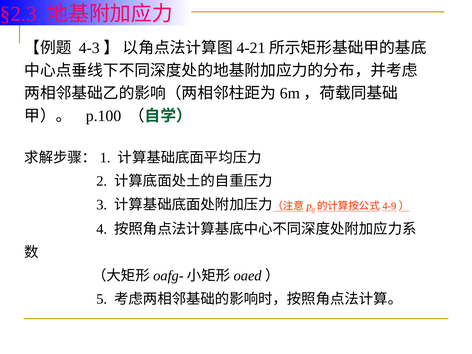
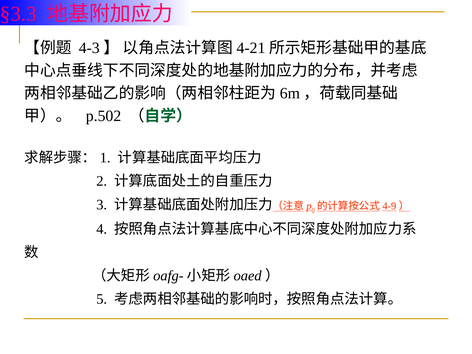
§2.3: §2.3 -> §3.3
p.100: p.100 -> p.502
